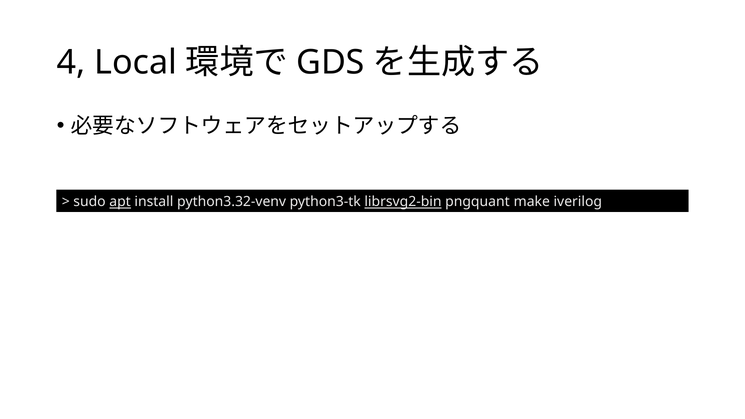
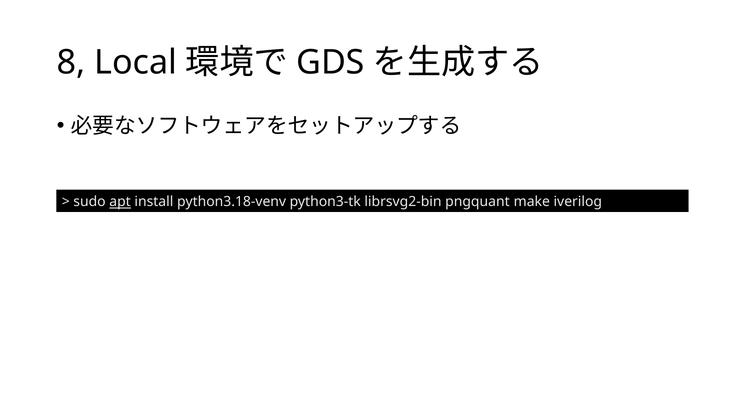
4: 4 -> 8
python3.32-venv: python3.32-venv -> python3.18-venv
librsvg2-bin underline: present -> none
